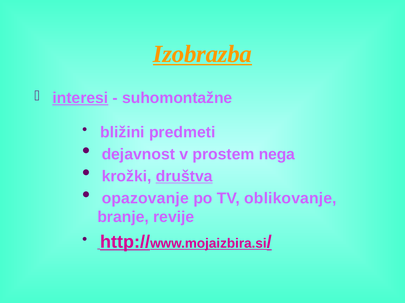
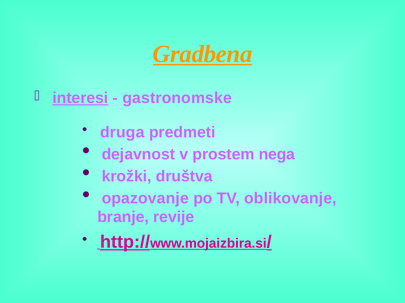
Izobrazba: Izobrazba -> Gradbena
suhomontažne: suhomontažne -> gastronomske
bližini: bližini -> druga
društva underline: present -> none
